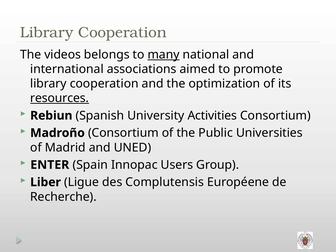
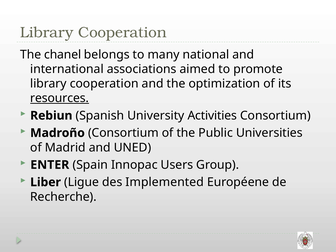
videos: videos -> chanel
many underline: present -> none
Complutensis: Complutensis -> Implemented
